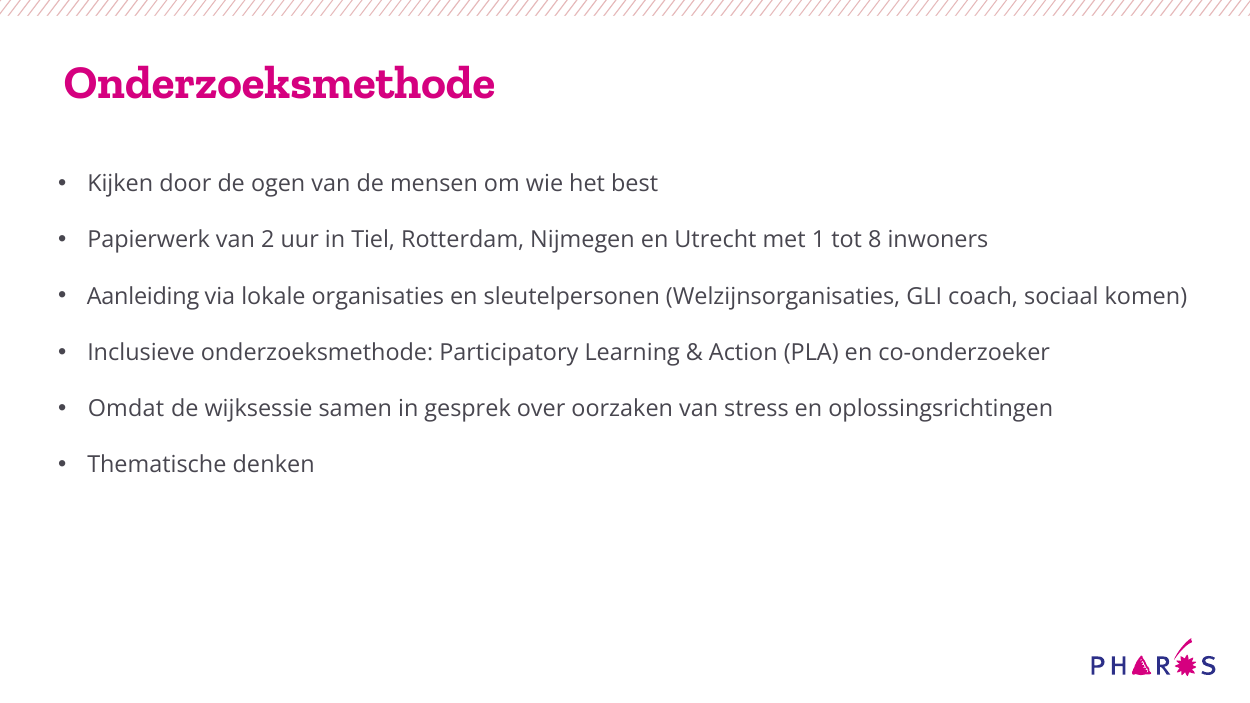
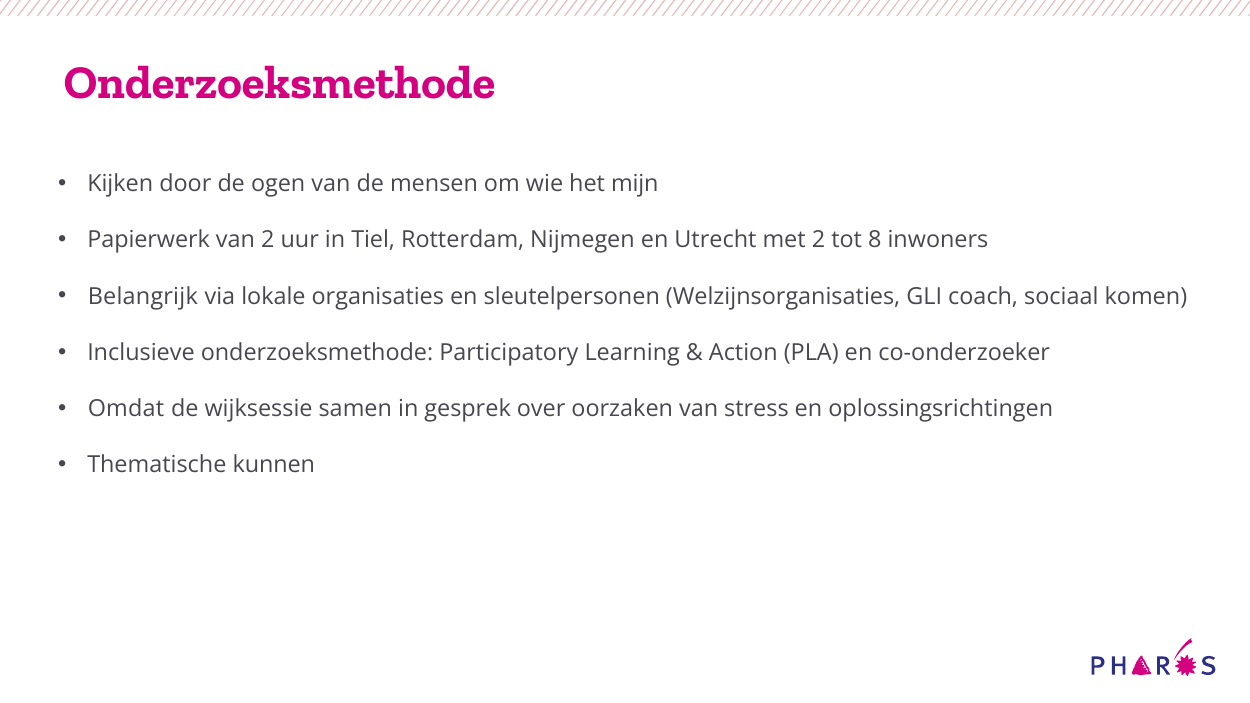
best: best -> mijn
met 1: 1 -> 2
Aanleiding: Aanleiding -> Belangrijk
denken: denken -> kunnen
